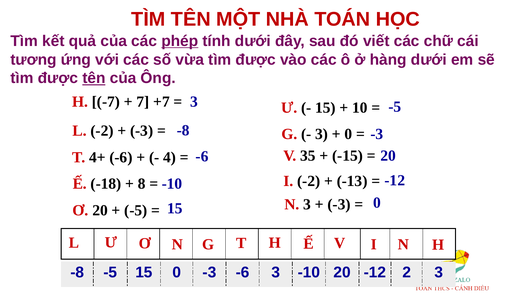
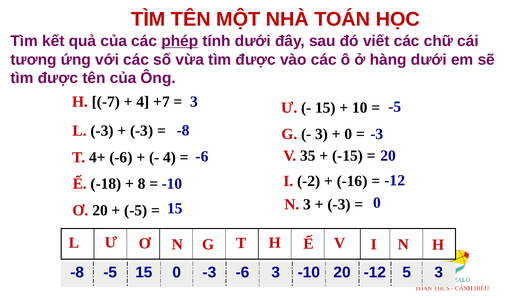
tên at (94, 78) underline: present -> none
7 at (143, 102): 7 -> 4
L -2: -2 -> -3
-13: -13 -> -16
2: 2 -> 5
